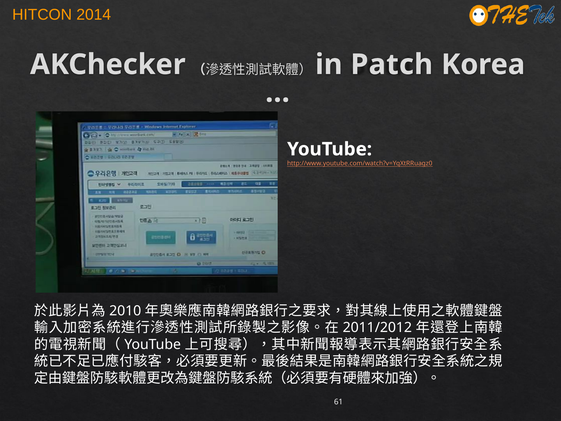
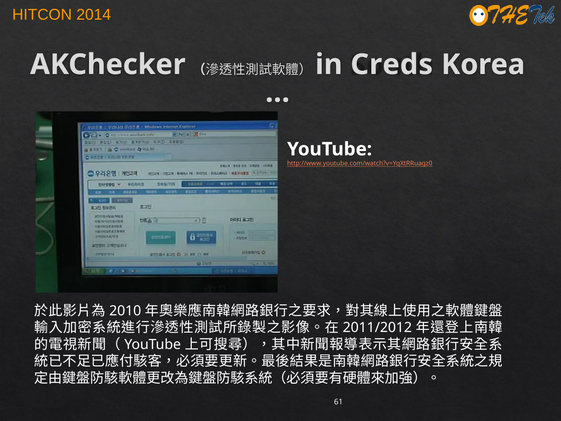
Patch: Patch -> Creds
